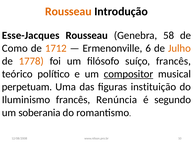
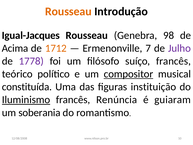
Esse-Jacques: Esse-Jacques -> Igual-Jacques
58: 58 -> 98
Como: Como -> Acima
6: 6 -> 7
Julho colour: orange -> purple
1778 colour: orange -> purple
perpetuam: perpetuam -> constituída
Iluminismo underline: none -> present
segundo: segundo -> guiaram
